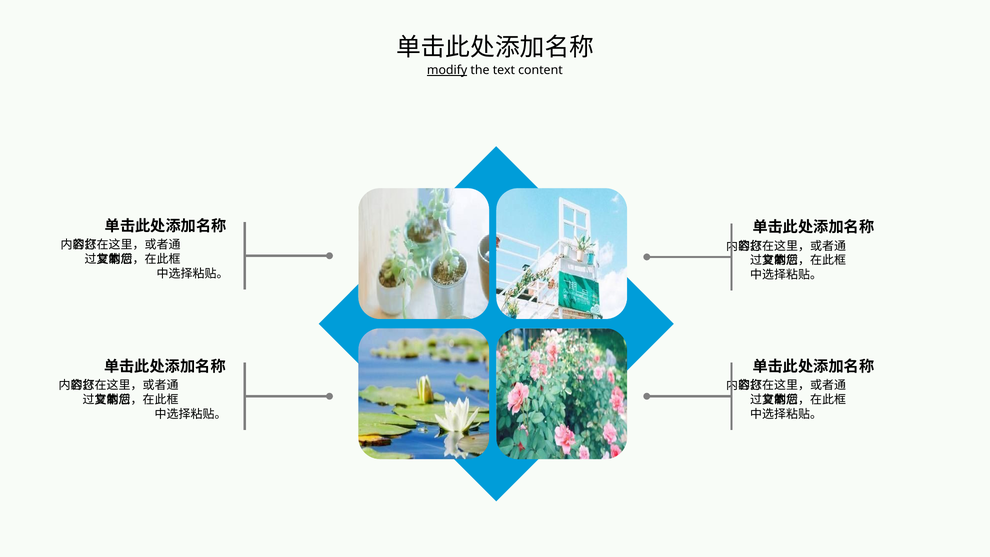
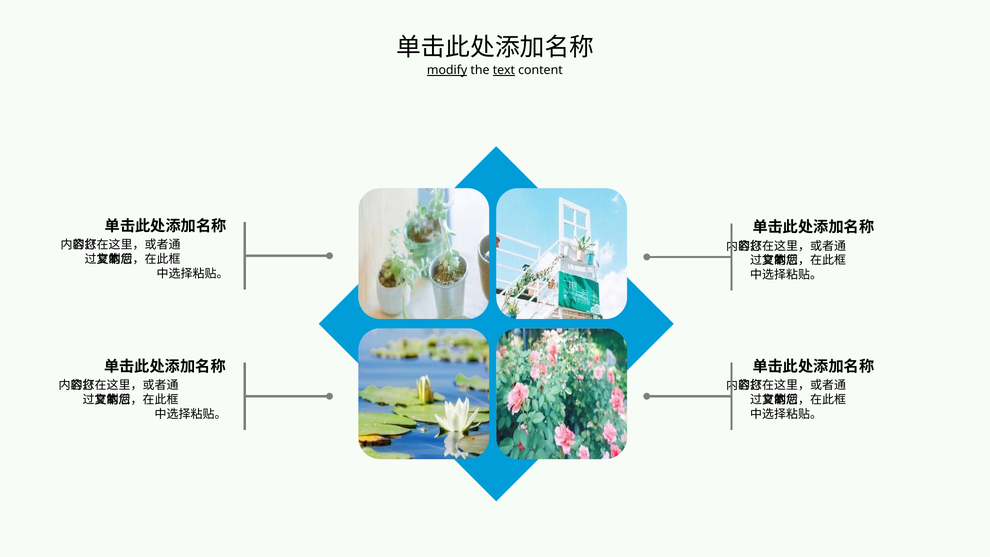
text underline: none -> present
